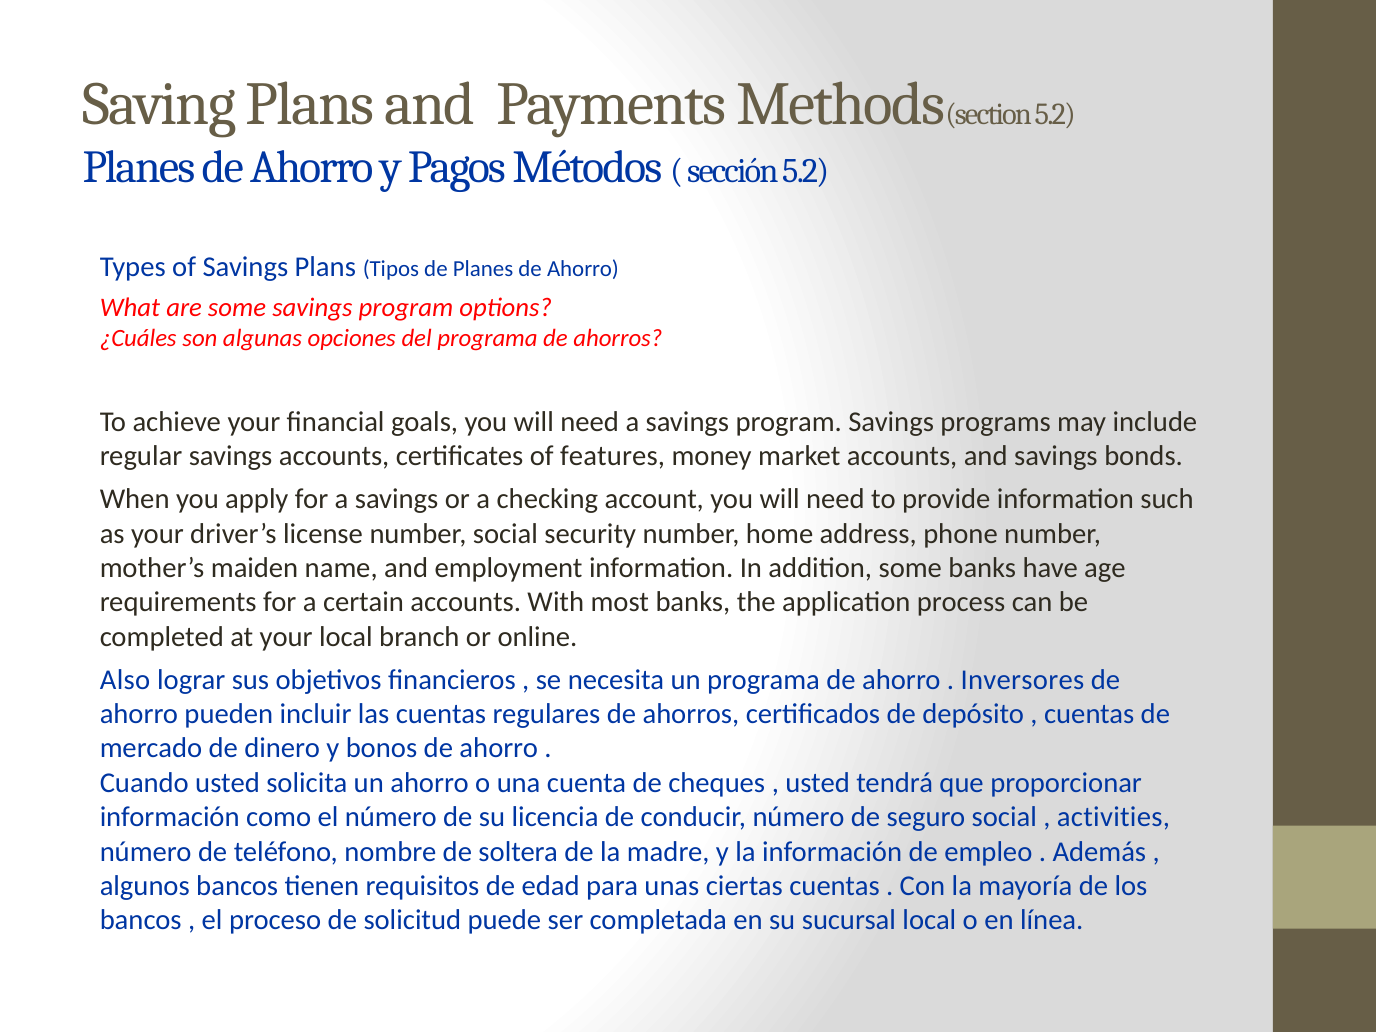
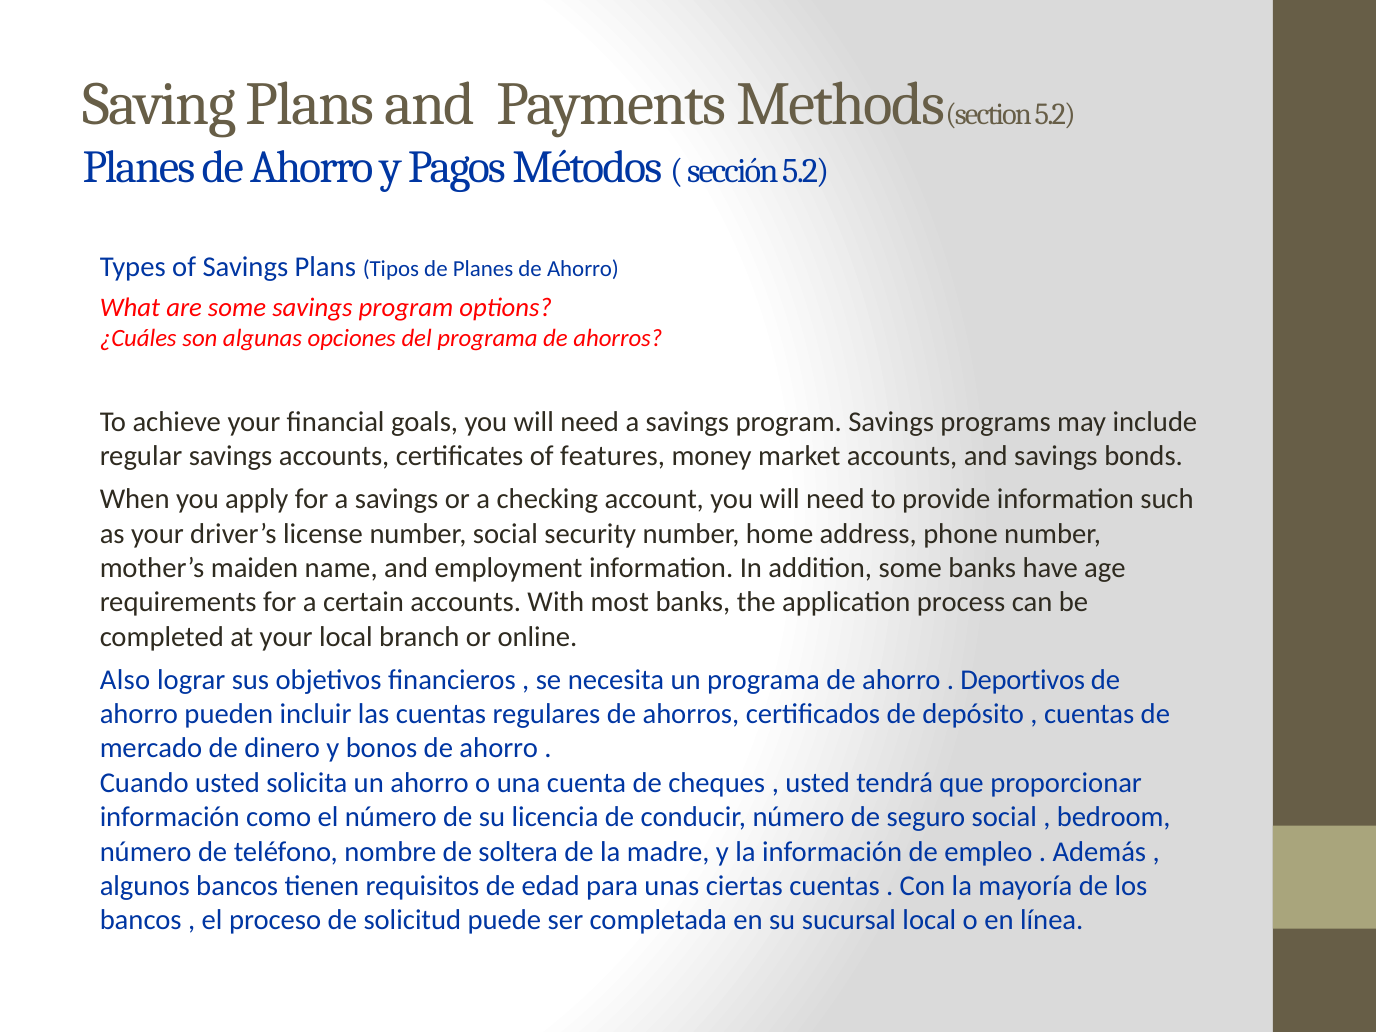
Inversores: Inversores -> Deportivos
activities: activities -> bedroom
